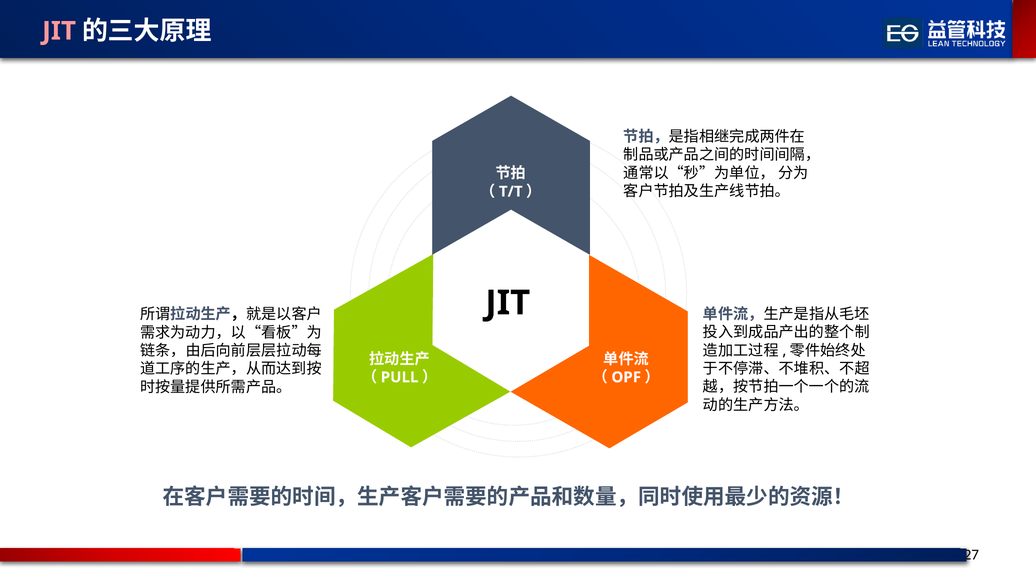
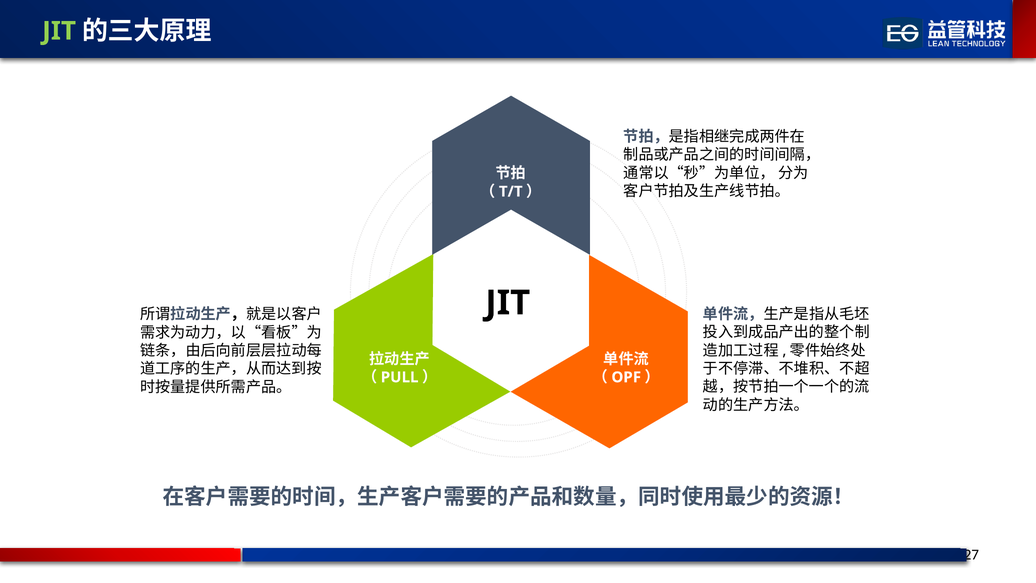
JIT at (59, 31) colour: pink -> light green
